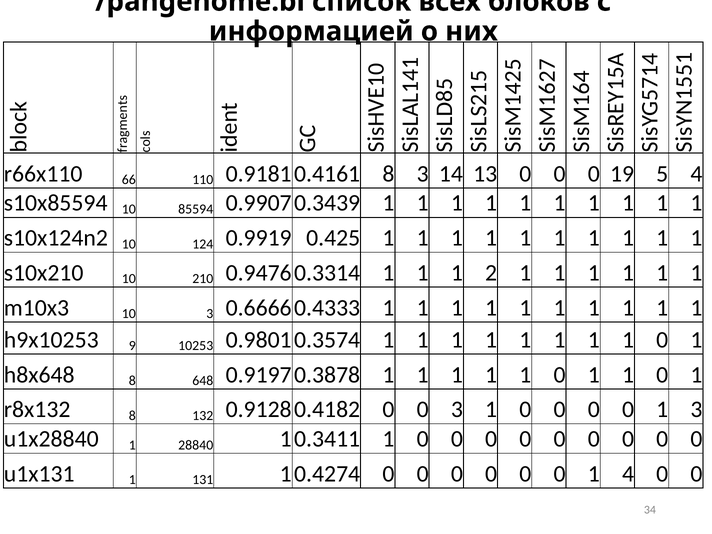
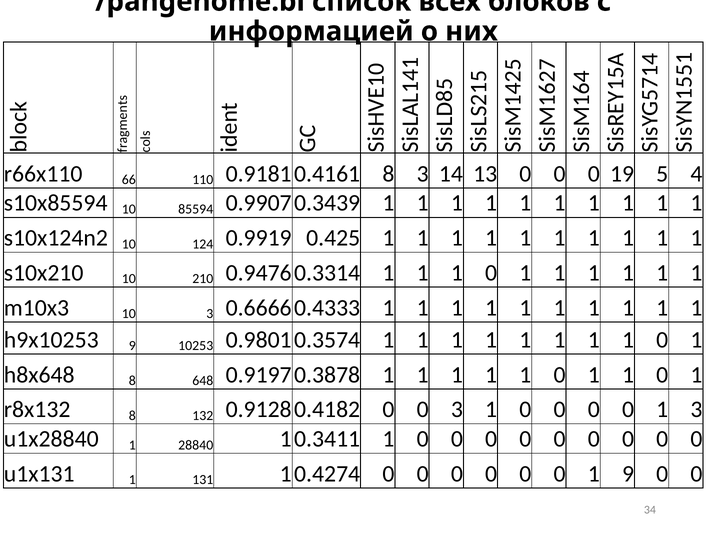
2 at (491, 273): 2 -> 0
0 1 4: 4 -> 9
